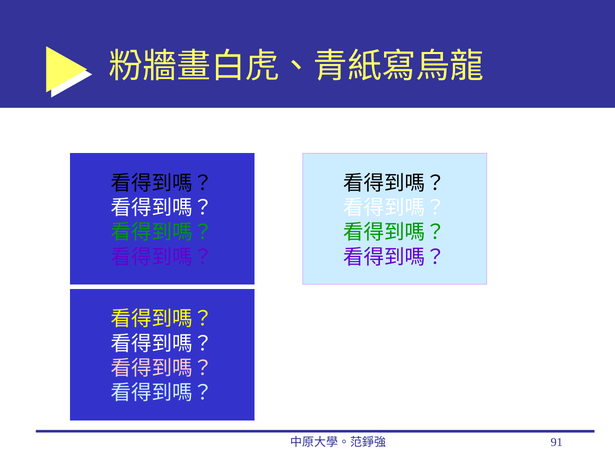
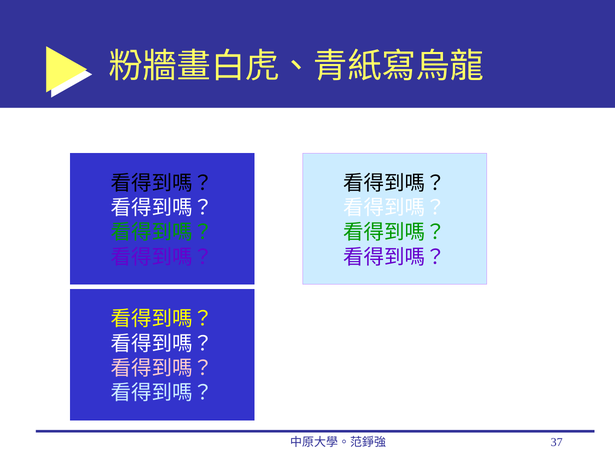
91: 91 -> 37
